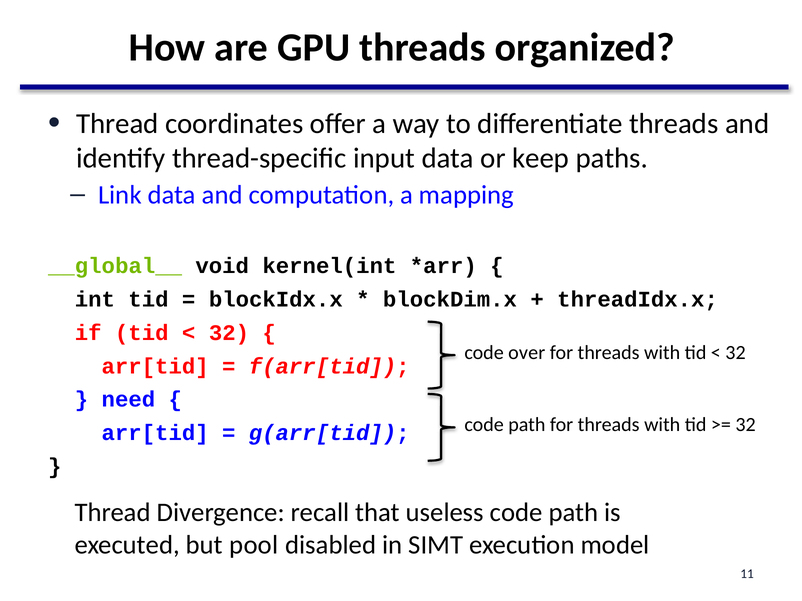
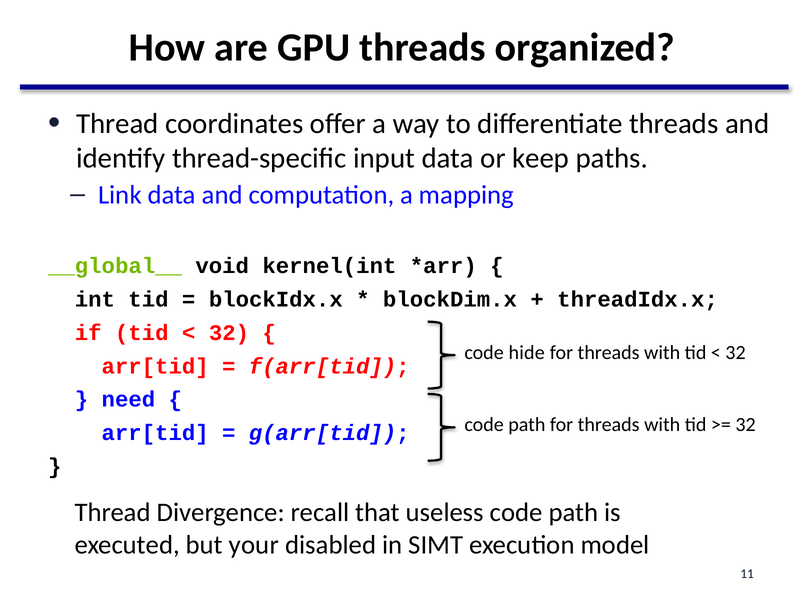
over: over -> hide
pool: pool -> your
